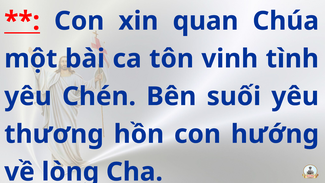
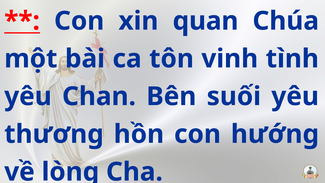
Chén: Chén -> Chan
